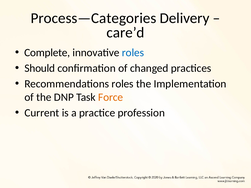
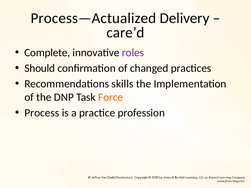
Process—Categories: Process—Categories -> Process—Actualized
roles at (133, 53) colour: blue -> purple
Recommendations roles: roles -> skills
Current: Current -> Process
